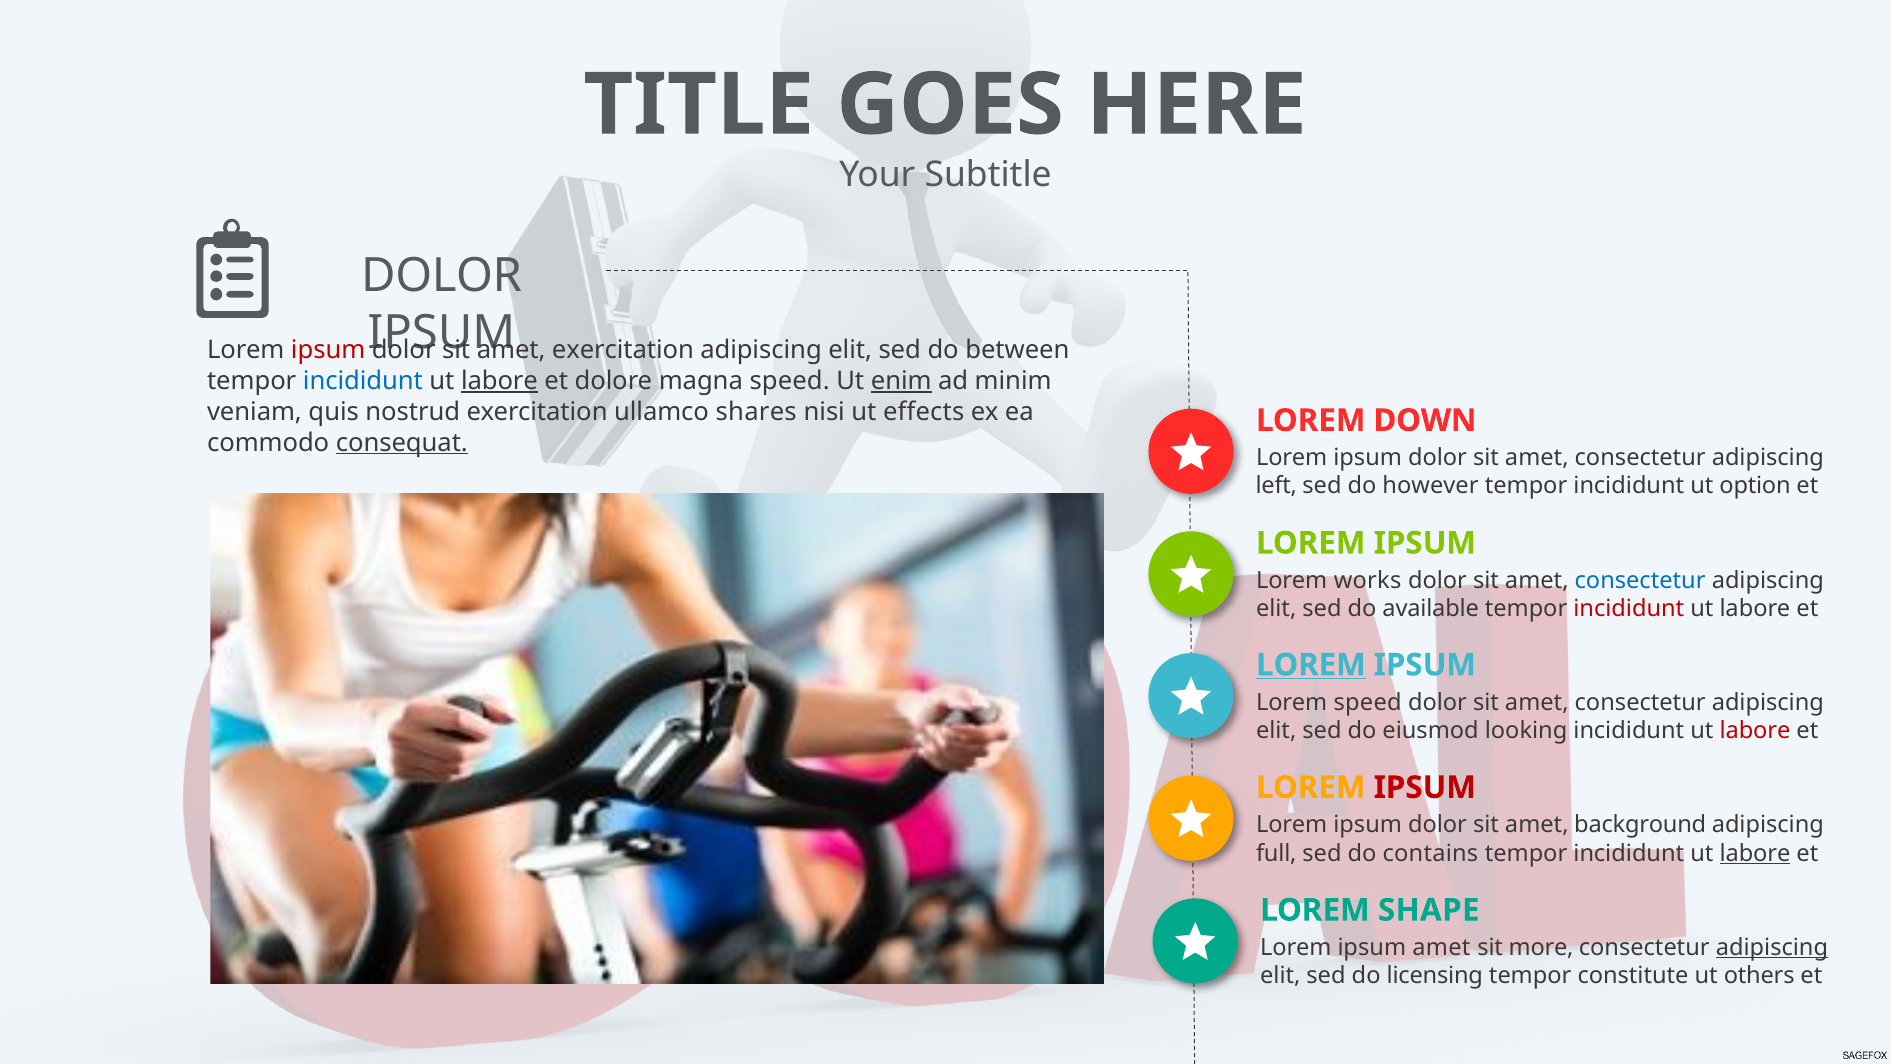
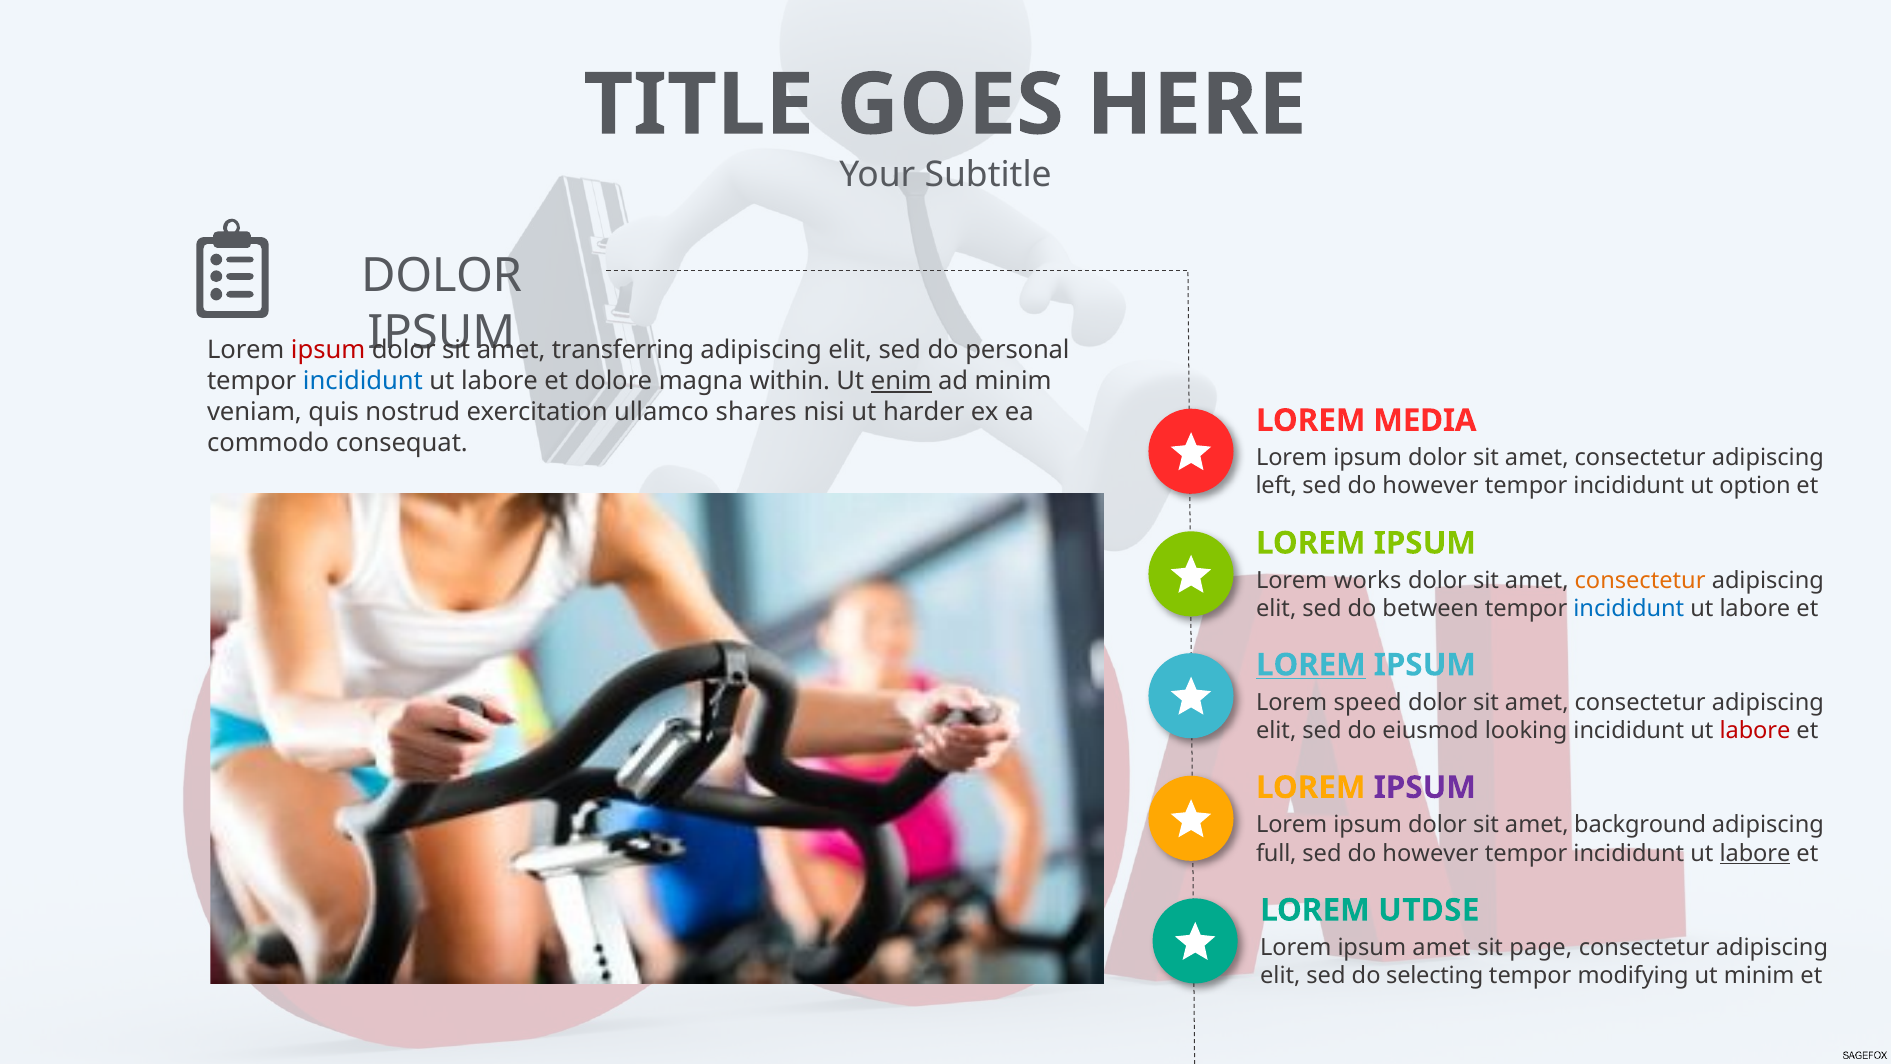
exercitation at (623, 350): exercitation -> transferring
between: between -> personal
labore at (499, 381) underline: present -> none
magna speed: speed -> within
effects: effects -> harder
DOWN: DOWN -> MEDIA
consequat underline: present -> none
consectetur at (1640, 580) colour: blue -> orange
available: available -> between
incididunt at (1629, 609) colour: red -> blue
IPSUM at (1425, 787) colour: red -> purple
contains at (1430, 853): contains -> however
SHAPE: SHAPE -> UTDSE
more: more -> page
adipiscing at (1772, 947) underline: present -> none
licensing: licensing -> selecting
constitute: constitute -> modifying
ut others: others -> minim
